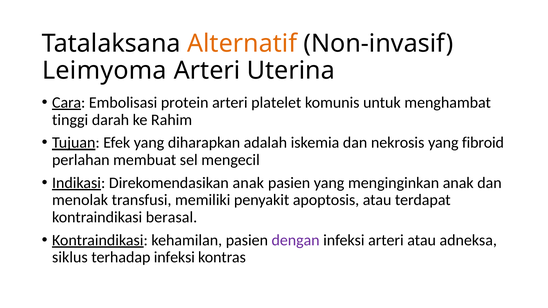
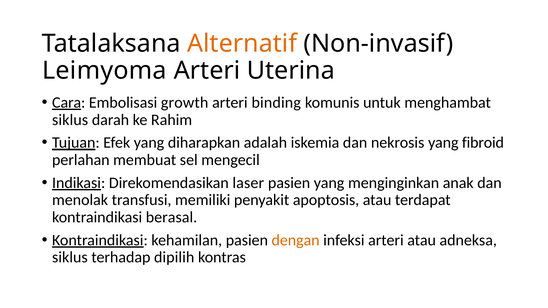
protein: protein -> growth
platelet: platelet -> binding
tinggi at (70, 120): tinggi -> siklus
Direkomendasikan anak: anak -> laser
dengan colour: purple -> orange
terhadap infeksi: infeksi -> dipilih
